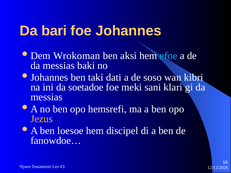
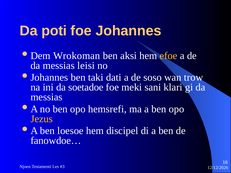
bari: bari -> poti
efoe colour: light blue -> yellow
baki: baki -> leisi
kibri: kibri -> trow
